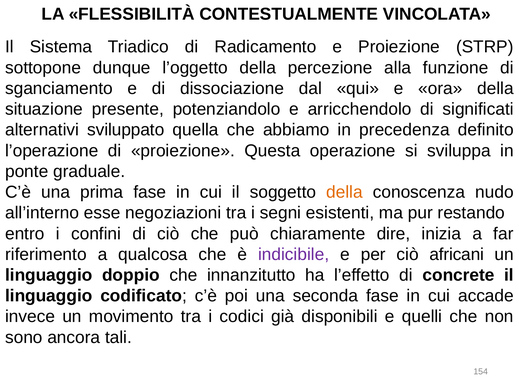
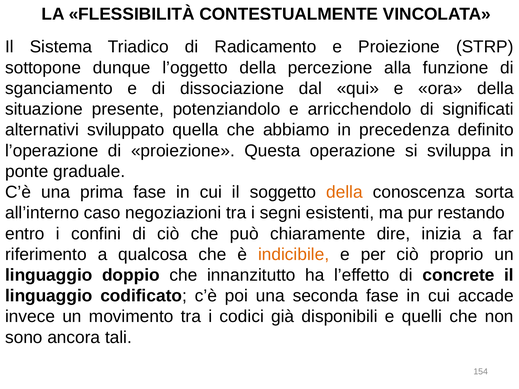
nudo: nudo -> sorta
esse: esse -> caso
indicibile colour: purple -> orange
africani: africani -> proprio
